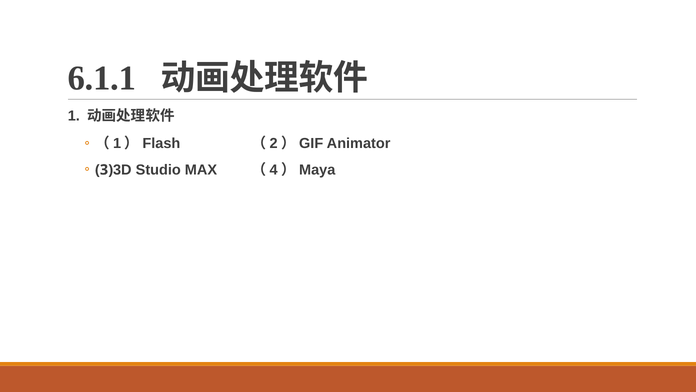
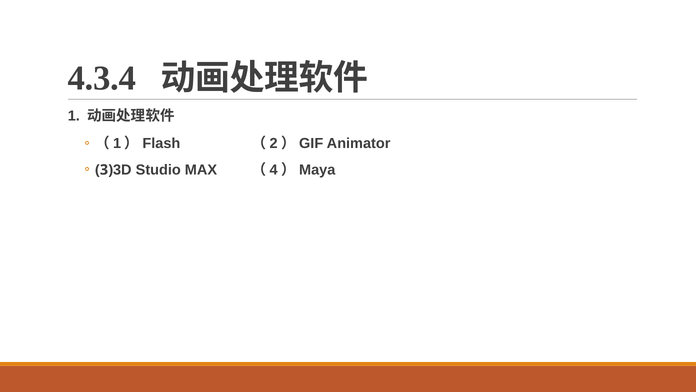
6.1.1: 6.1.1 -> 4.3.4
